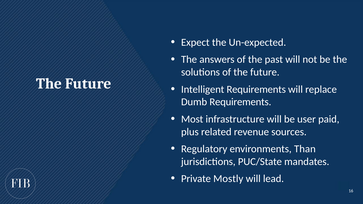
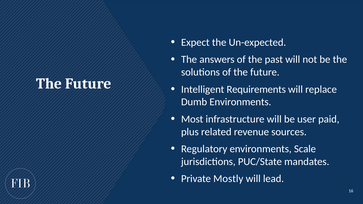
Dumb Requirements: Requirements -> Environments
Than: Than -> Scale
